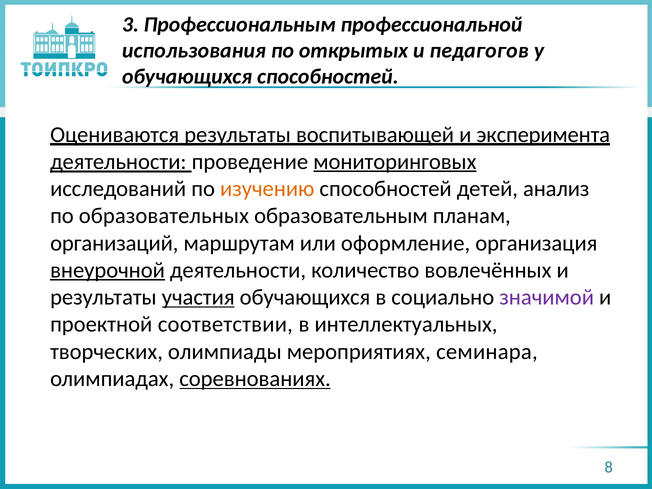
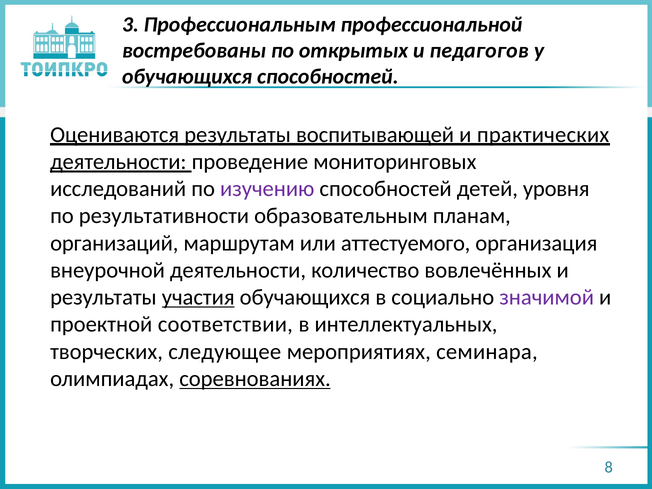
использования: использования -> востребованы
эксперимента: эксперимента -> практических
мониторинговых underline: present -> none
изучению colour: orange -> purple
анализ: анализ -> уровня
образовательных: образовательных -> результативности
оформление: оформление -> аттестуемого
внеурочной underline: present -> none
олимпиады: олимпиады -> следующее
